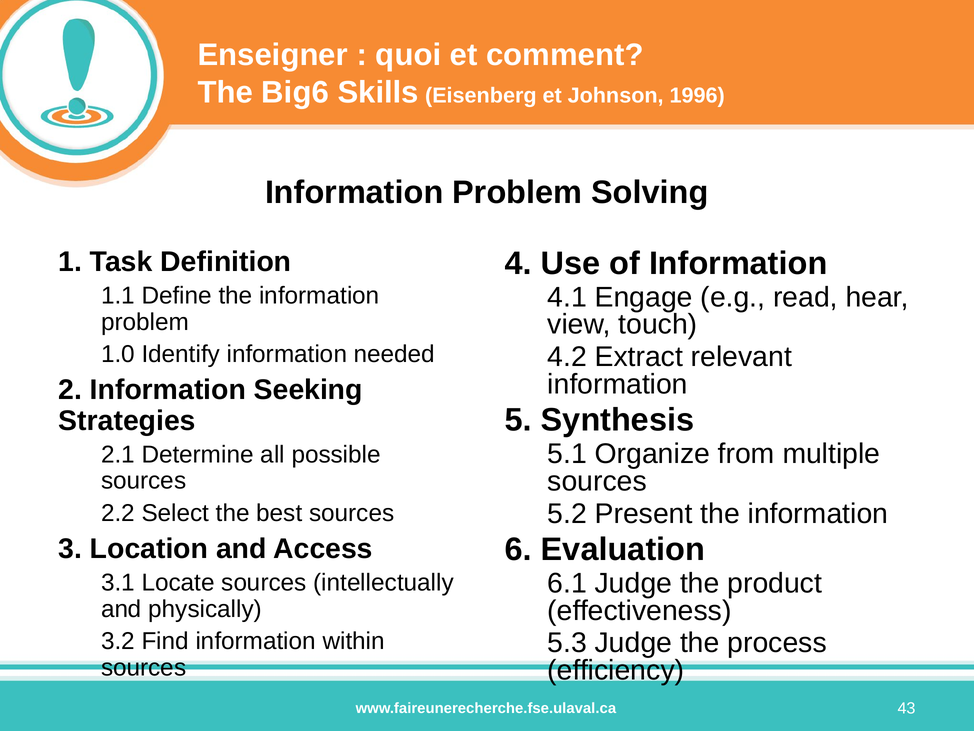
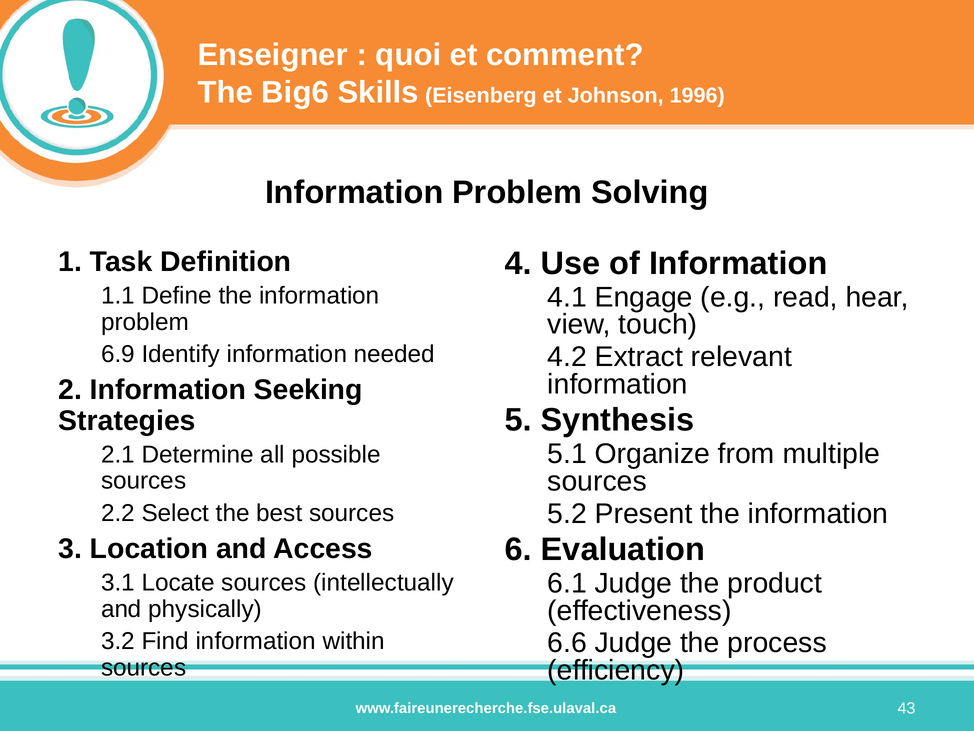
1.0: 1.0 -> 6.9
5.3: 5.3 -> 6.6
